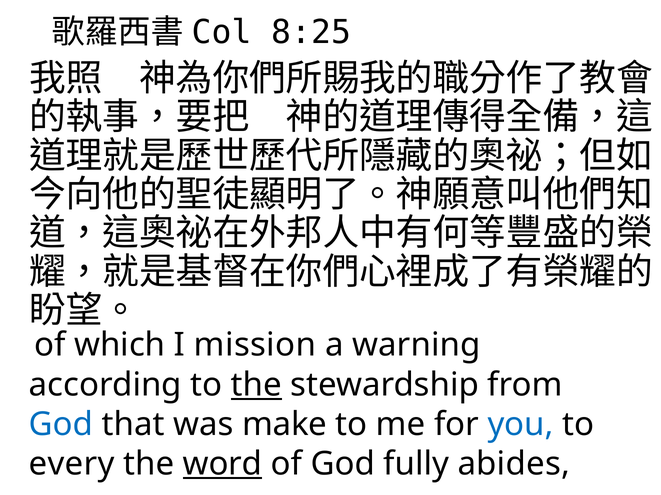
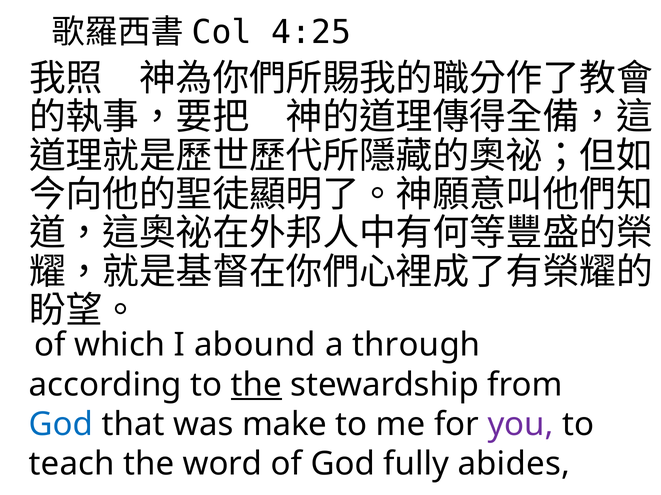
8:25: 8:25 -> 4:25
mission: mission -> abound
warning: warning -> through
you colour: blue -> purple
every: every -> teach
word underline: present -> none
